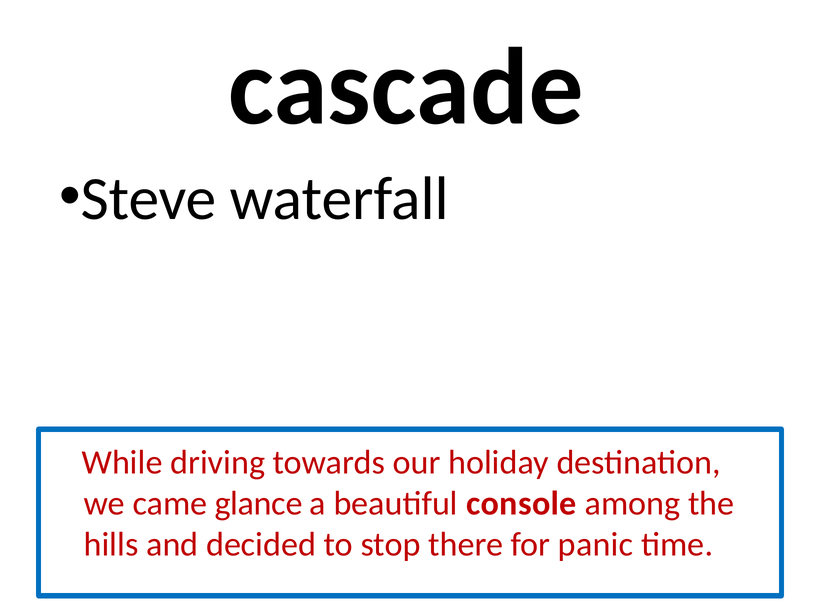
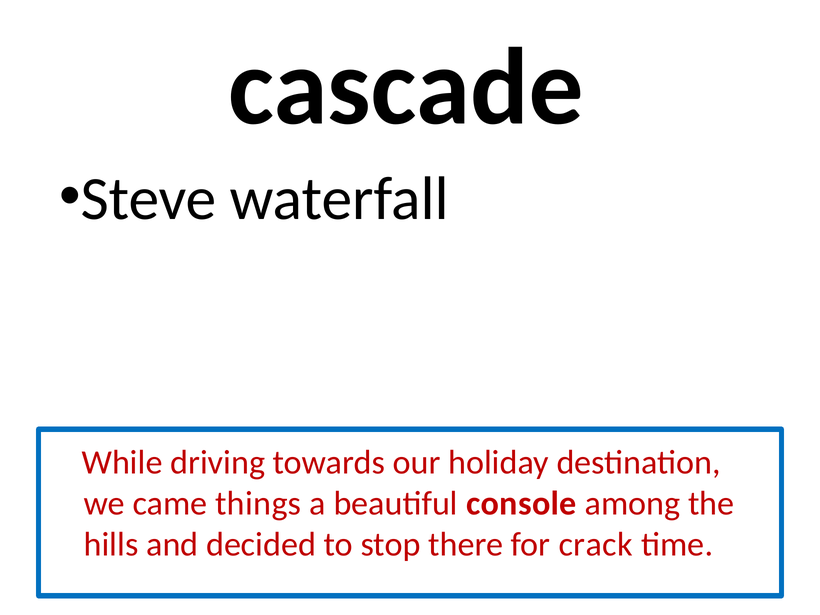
glance: glance -> things
panic: panic -> crack
